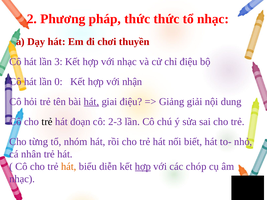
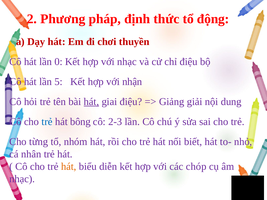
pháp thức: thức -> định
tổ nhạc: nhạc -> động
3: 3 -> 0
0: 0 -> 5
trẻ at (47, 122) colour: black -> blue
đoạn: đoạn -> bông
hợp at (143, 167) underline: present -> none
